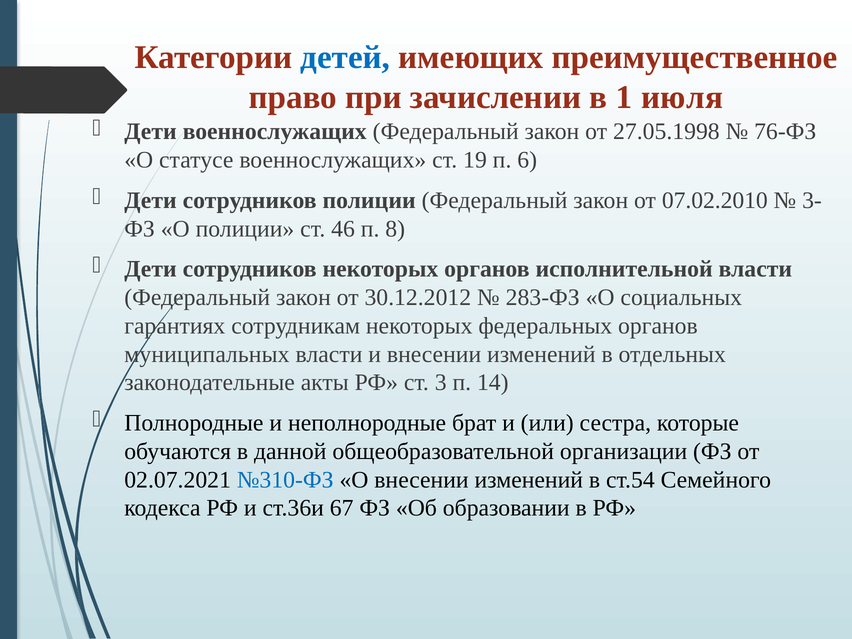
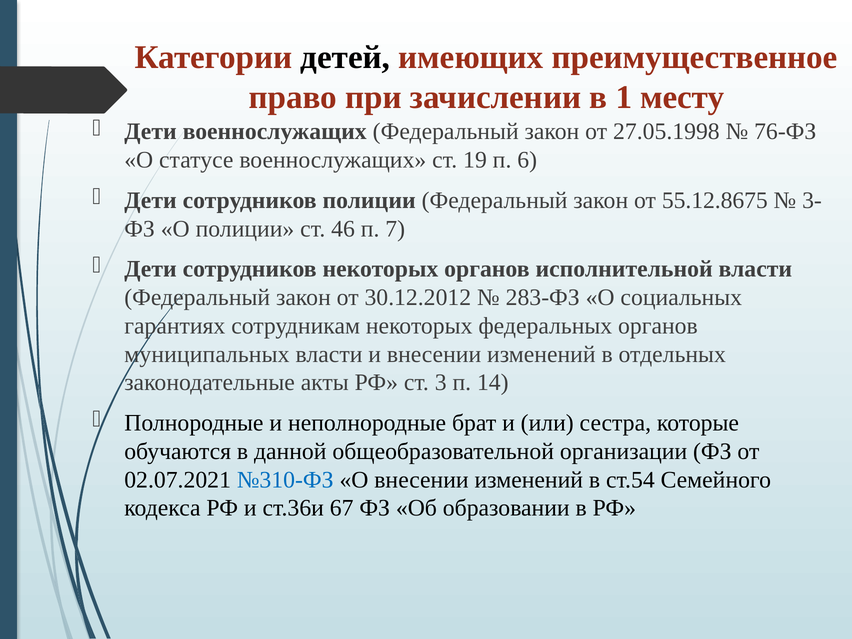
детей colour: blue -> black
июля: июля -> месту
07.02.2010: 07.02.2010 -> 55.12.8675
8: 8 -> 7
